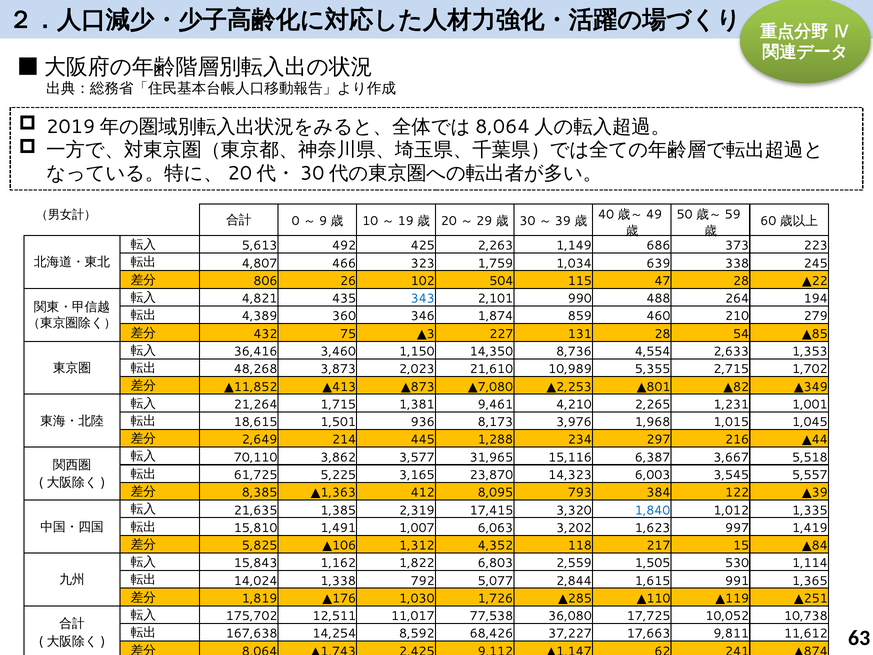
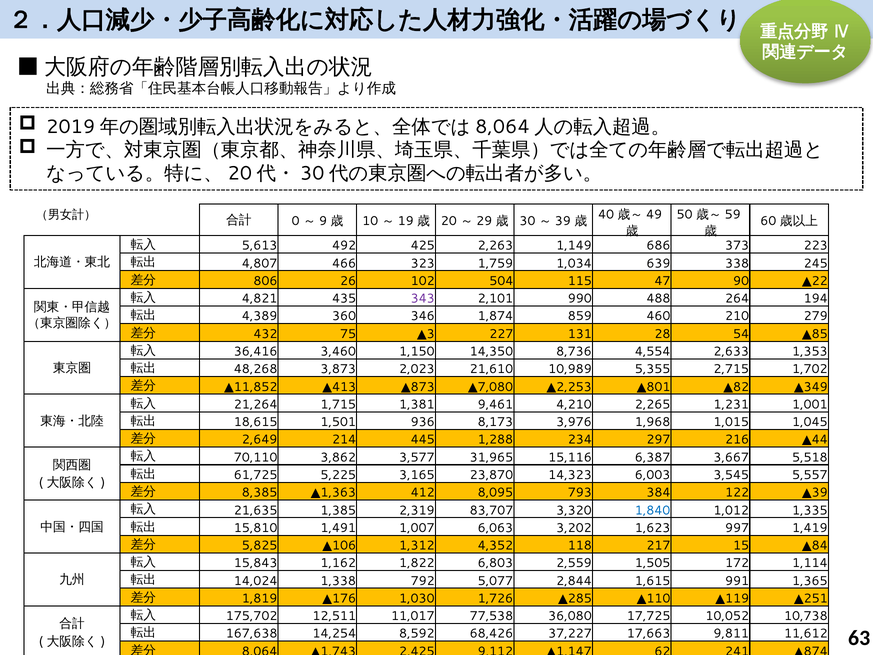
47 28: 28 -> 90
343 colour: blue -> purple
17,415: 17,415 -> 83,707
530: 530 -> 172
